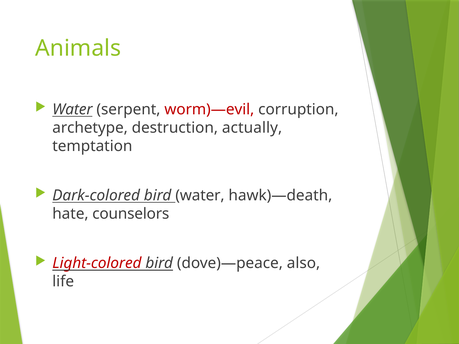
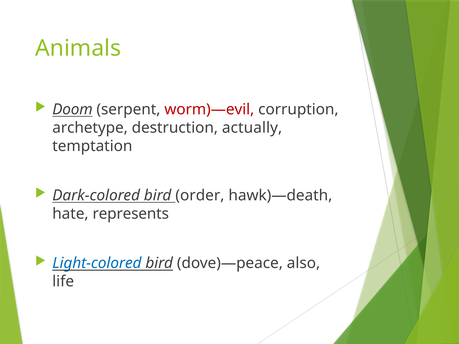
Water at (72, 109): Water -> Doom
bird water: water -> order
counselors: counselors -> represents
Light-colored colour: red -> blue
